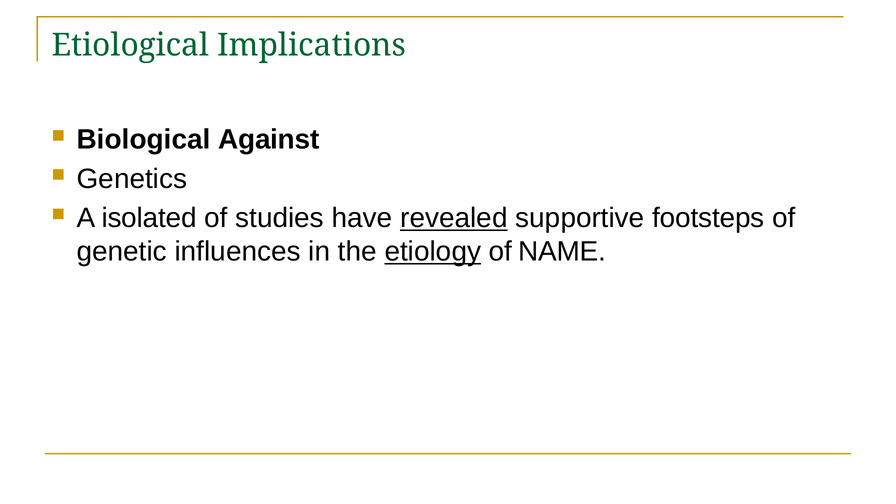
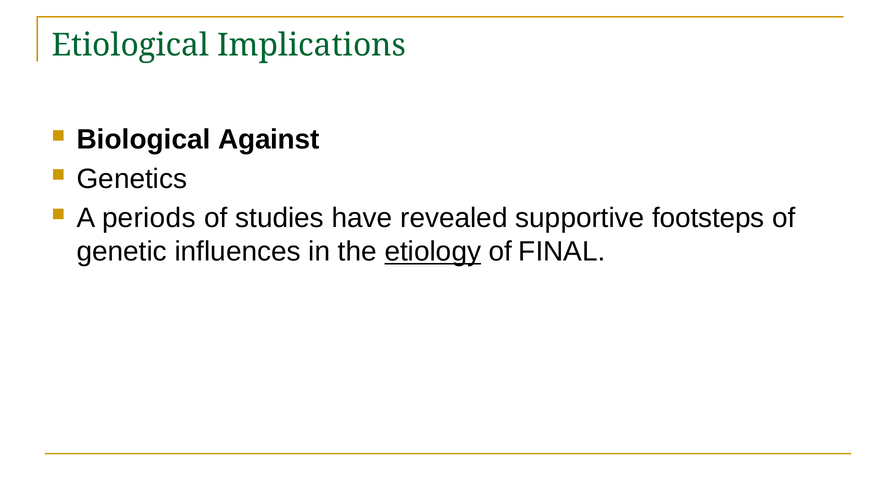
isolated: isolated -> periods
revealed underline: present -> none
NAME: NAME -> FINAL
